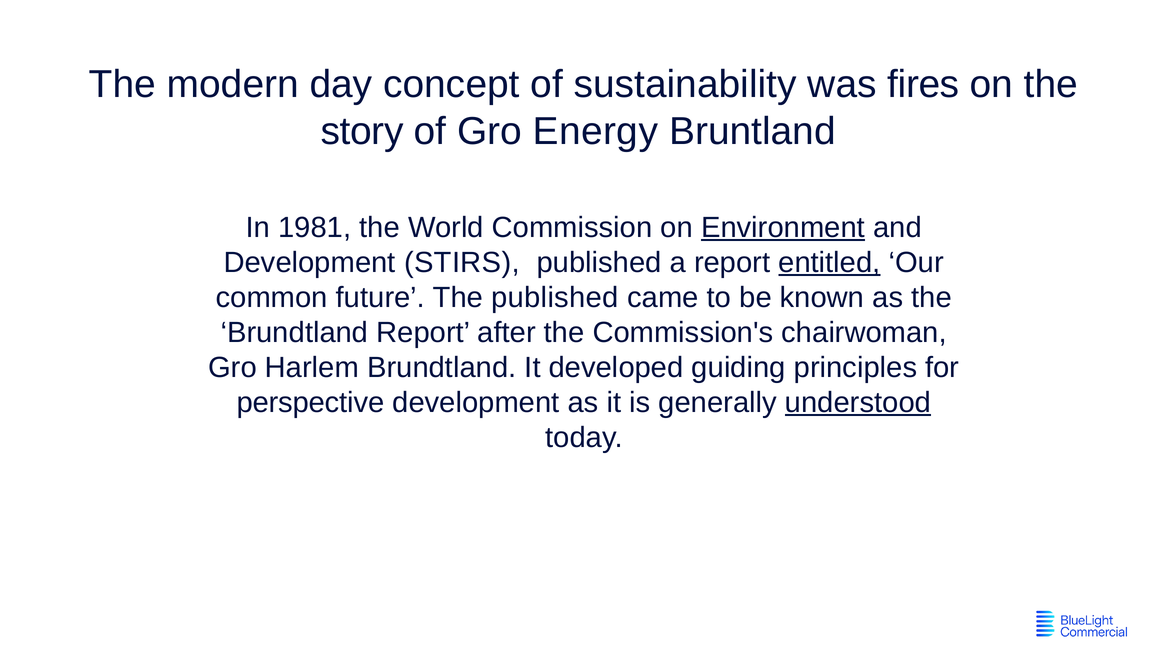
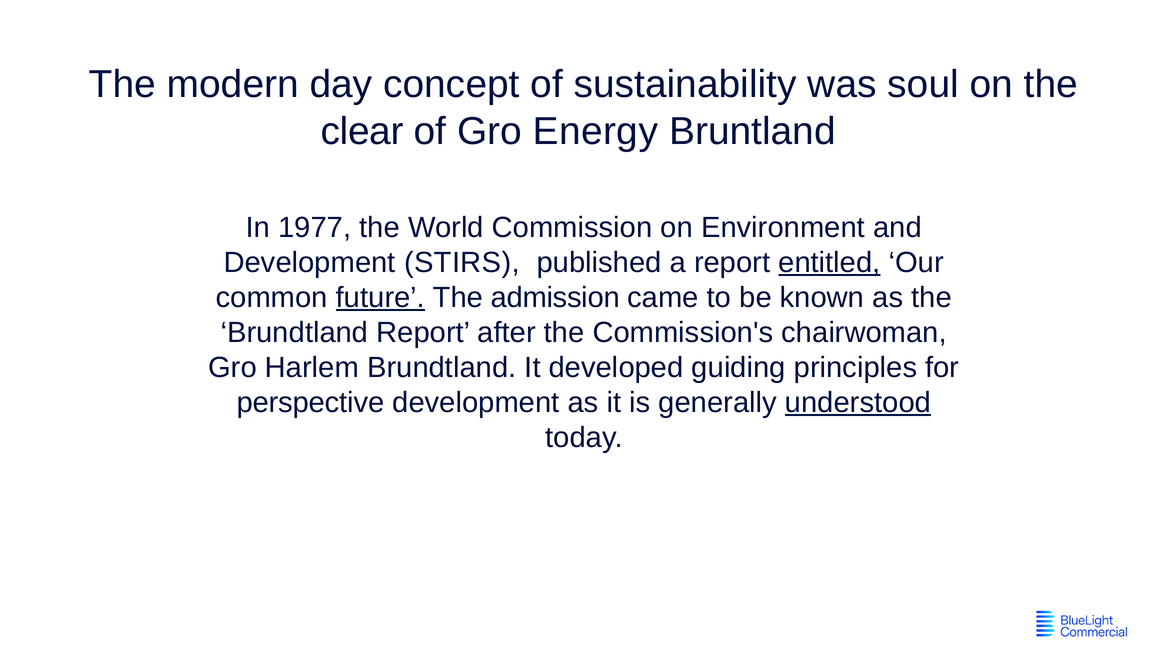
fires: fires -> soul
story: story -> clear
1981: 1981 -> 1977
Environment underline: present -> none
future underline: none -> present
The published: published -> admission
